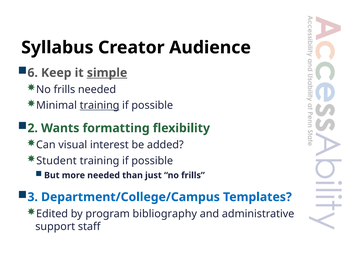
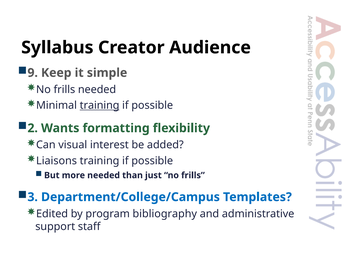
6: 6 -> 9
simple underline: present -> none
Student: Student -> Liaisons
